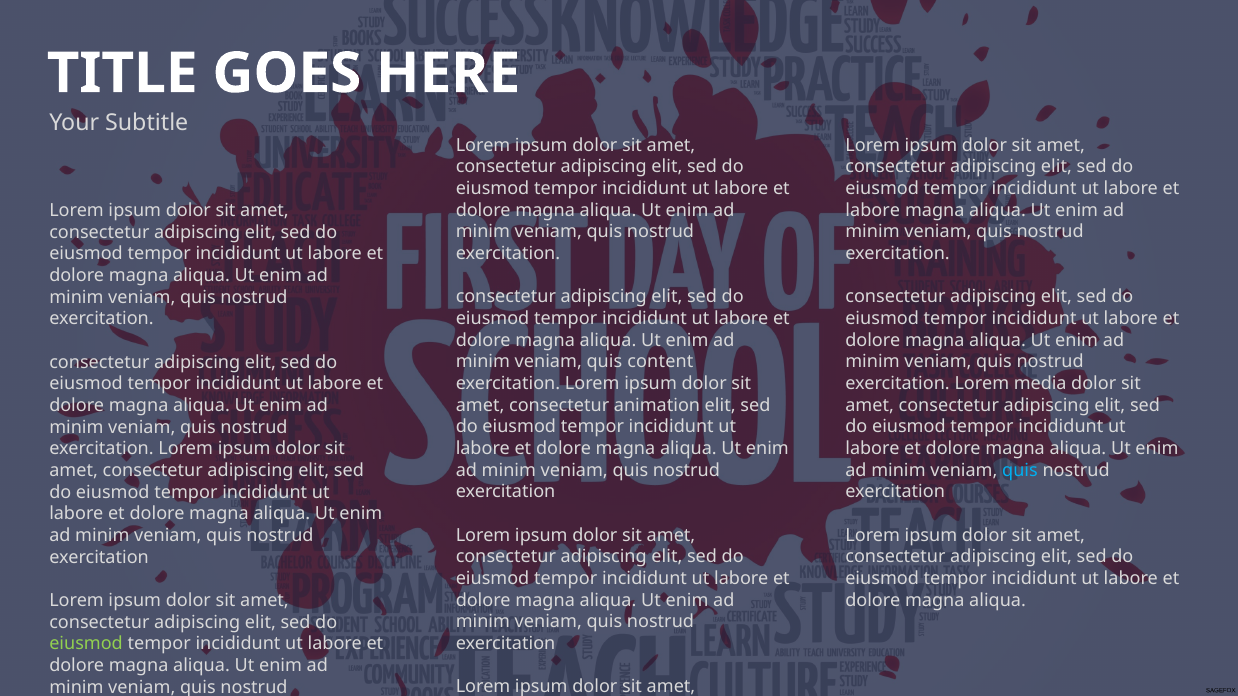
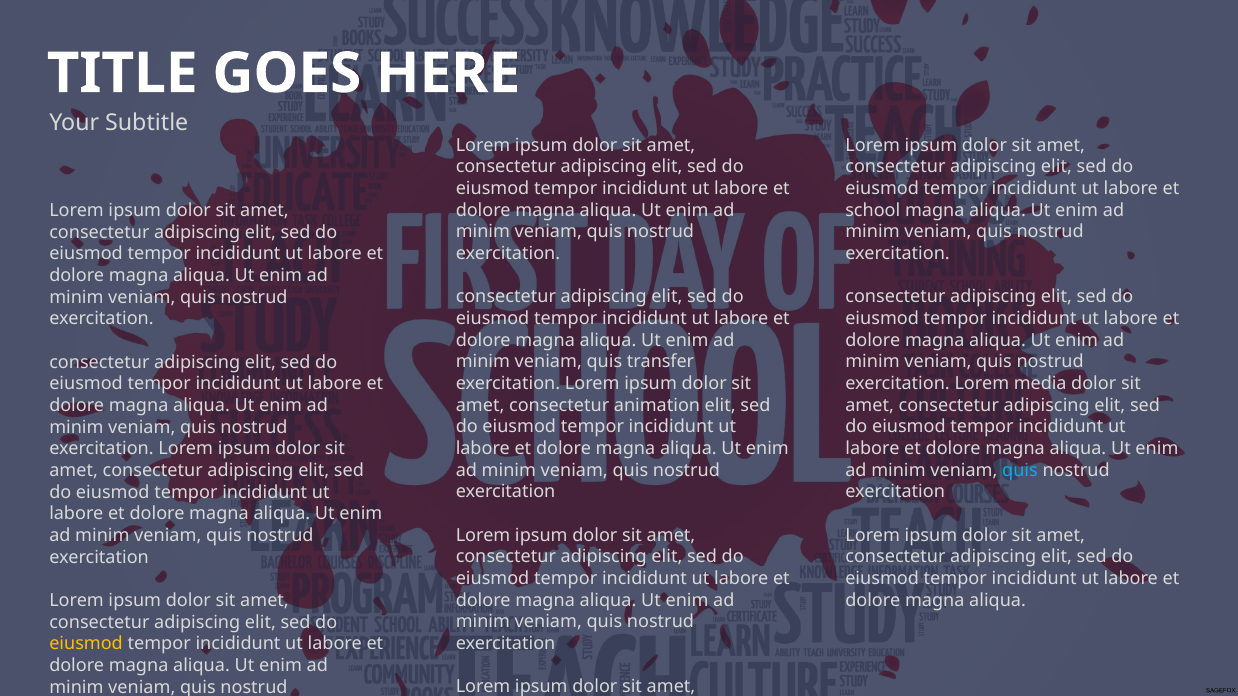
labore at (873, 210): labore -> school
content: content -> transfer
eiusmod at (86, 644) colour: light green -> yellow
